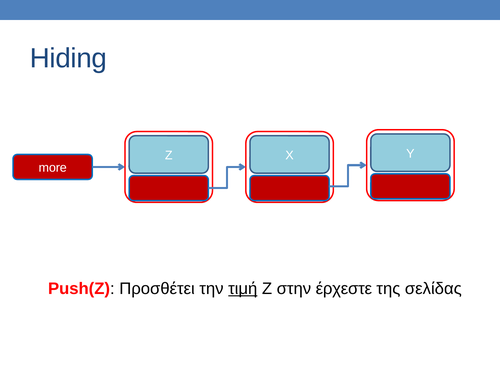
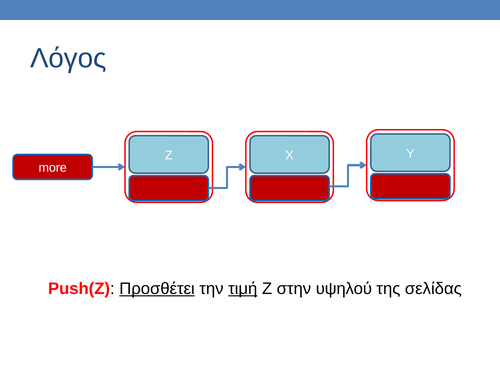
Hiding: Hiding -> Λόγος
Προσθέτει underline: none -> present
έρχεστε: έρχεστε -> υψηλού
